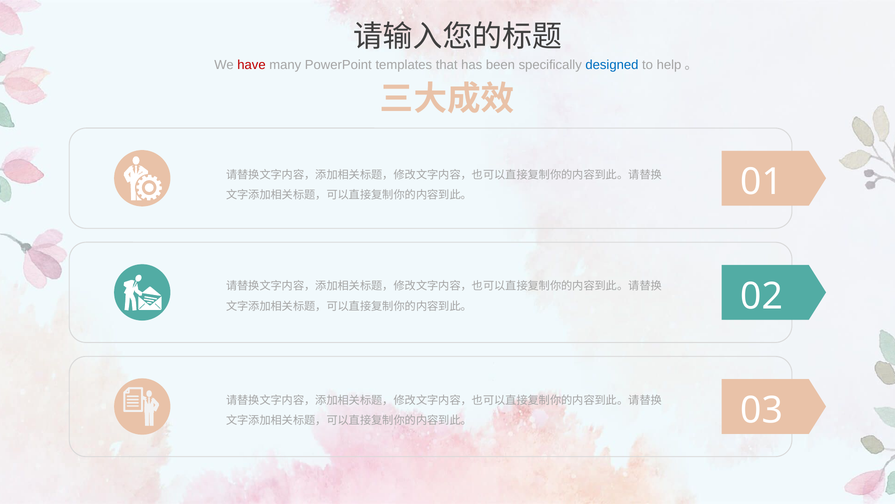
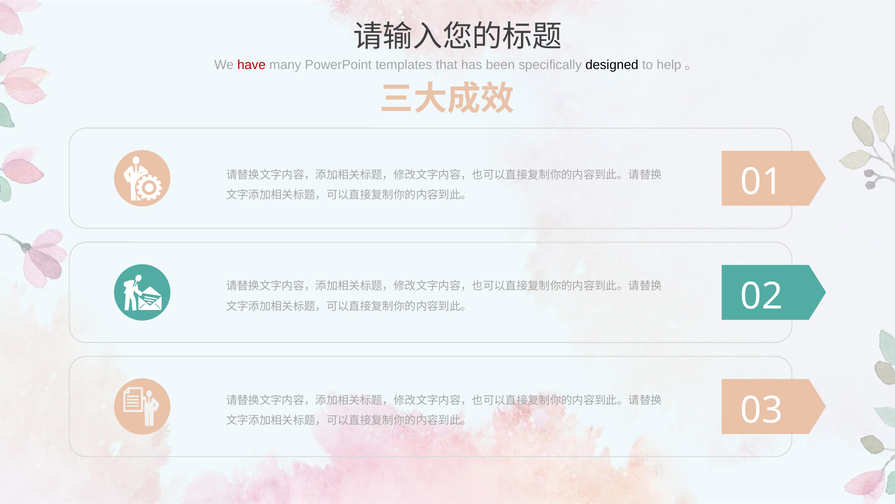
designed colour: blue -> black
